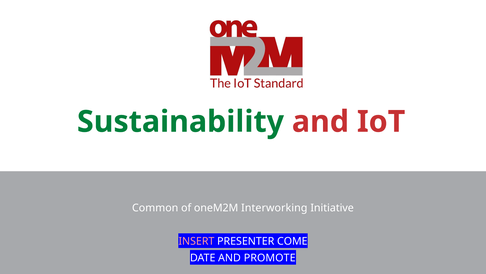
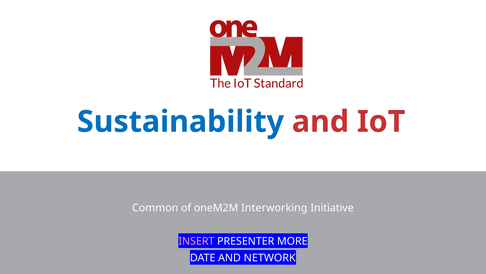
Sustainability colour: green -> blue
COME: COME -> MORE
PROMOTE: PROMOTE -> NETWORK
